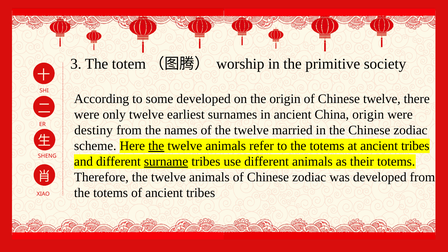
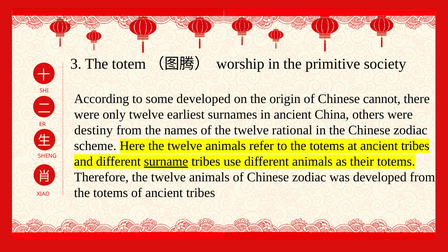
Chinese twelve: twelve -> cannot
China origin: origin -> others
married: married -> rational
the at (156, 146) underline: present -> none
